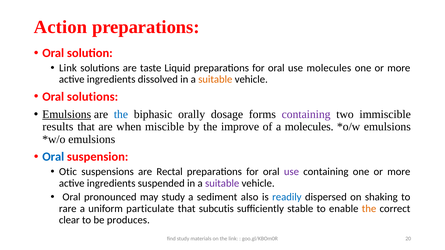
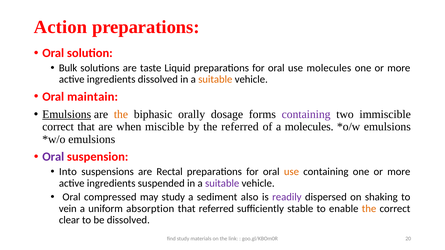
Link at (68, 68): Link -> Bulk
Oral solutions: solutions -> maintain
the at (121, 114) colour: blue -> orange
results at (58, 127): results -> correct
the improve: improve -> referred
Oral at (53, 157) colour: blue -> purple
Otic: Otic -> Into
use at (291, 172) colour: purple -> orange
pronounced: pronounced -> compressed
readily colour: blue -> purple
rare: rare -> vein
particulate: particulate -> absorption
that subcutis: subcutis -> referred
be produces: produces -> dissolved
